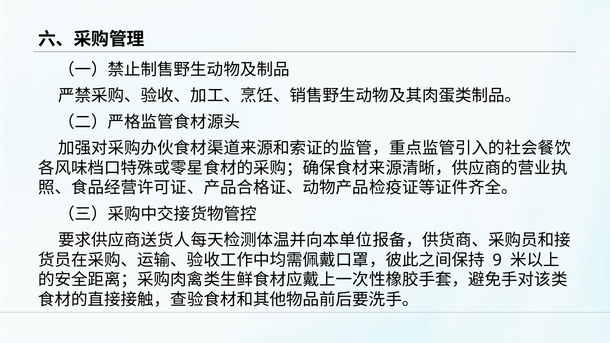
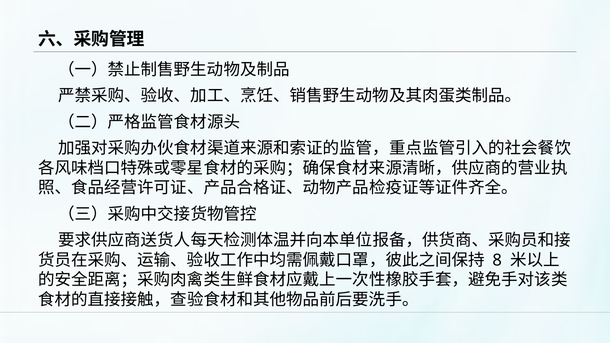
9: 9 -> 8
